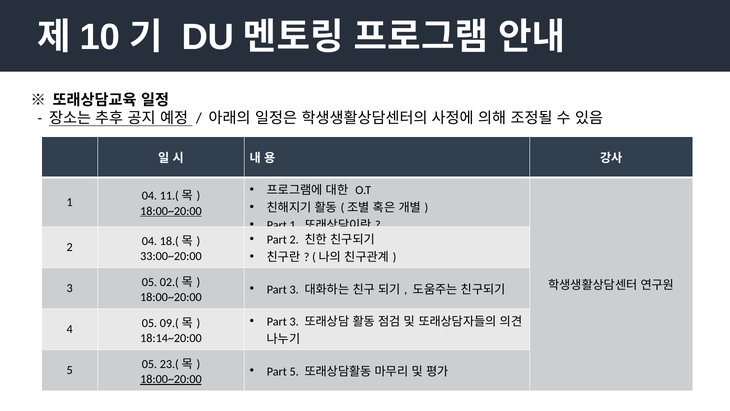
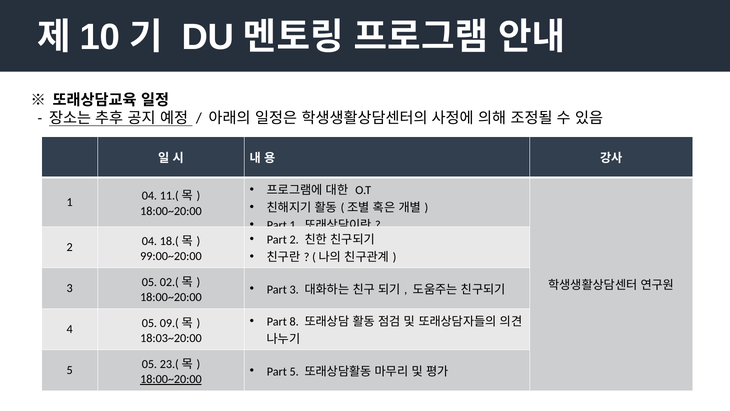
18:00~20:00 at (171, 211) underline: present -> none
33:00~20:00: 33:00~20:00 -> 99:00~20:00
3 at (294, 321): 3 -> 8
18:14~20:00: 18:14~20:00 -> 18:03~20:00
